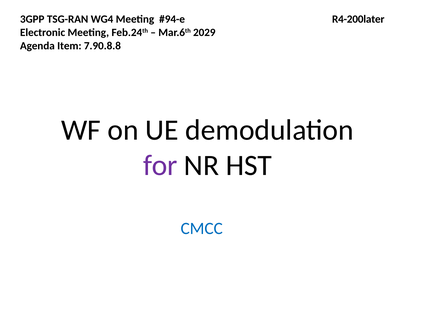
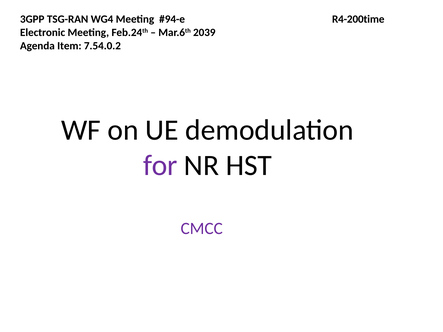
R4-200later: R4-200later -> R4-200time
2029: 2029 -> 2039
7.90.8.8: 7.90.8.8 -> 7.54.0.2
CMCC colour: blue -> purple
